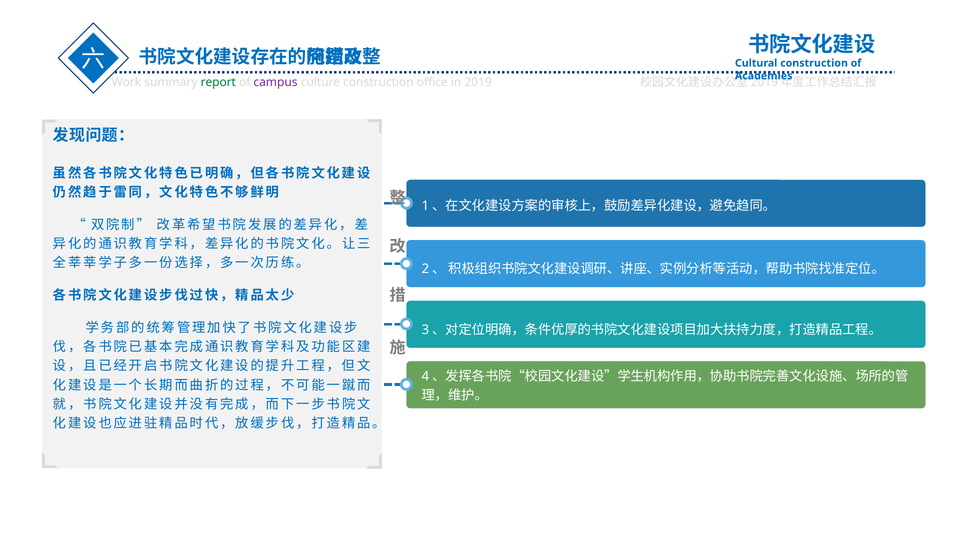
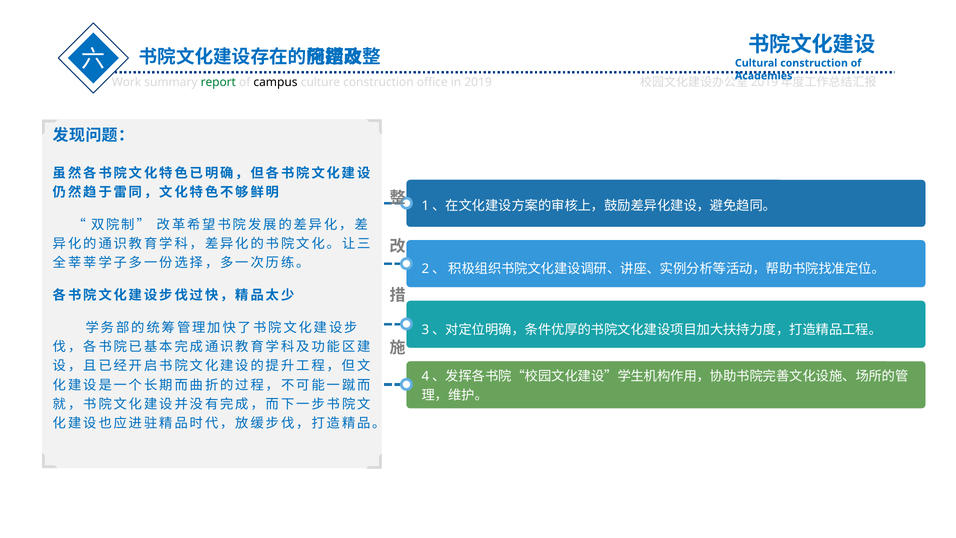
campus colour: purple -> black
